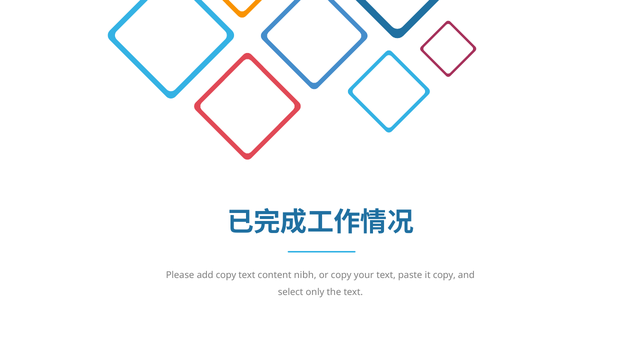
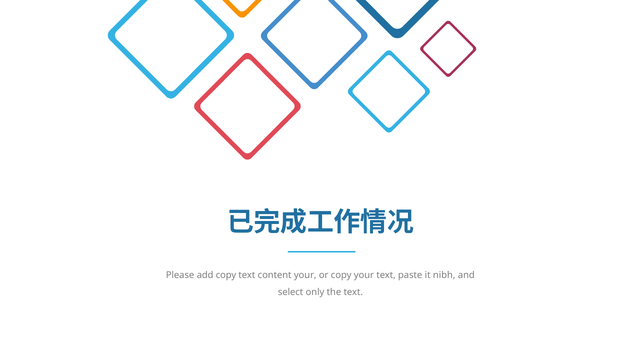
content nibh: nibh -> your
it copy: copy -> nibh
